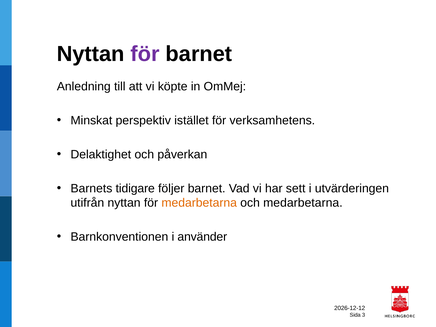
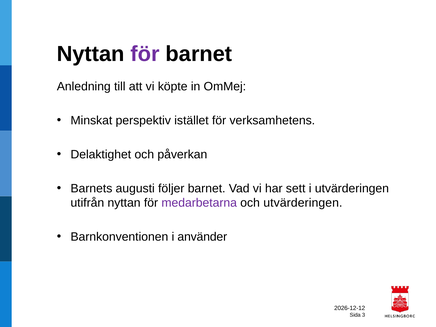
tidigare: tidigare -> augusti
medarbetarna at (199, 203) colour: orange -> purple
och medarbetarna: medarbetarna -> utvärderingen
